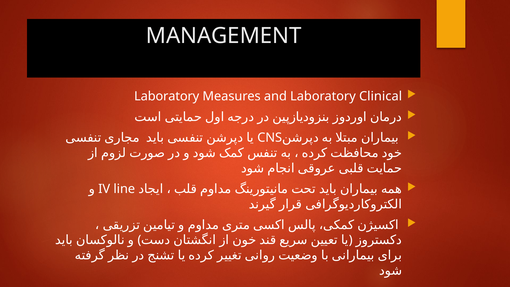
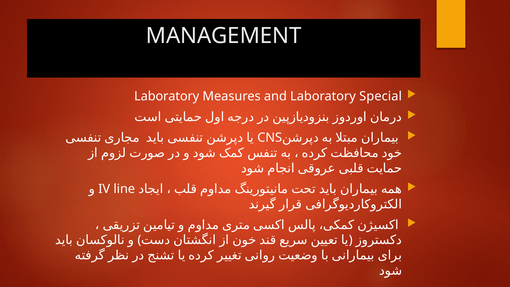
Clinical: Clinical -> Special
